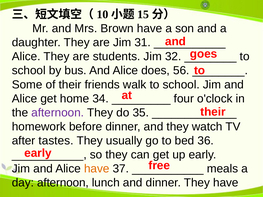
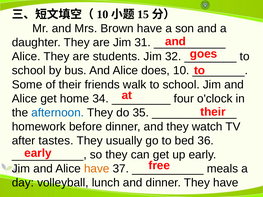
does 56: 56 -> 10
afternoon at (58, 113) colour: purple -> blue
day afternoon: afternoon -> volleyball
